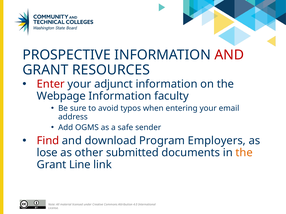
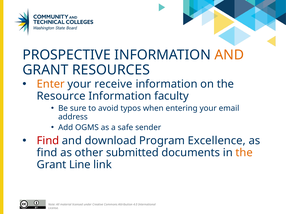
AND at (229, 55) colour: red -> orange
Enter colour: red -> orange
adjunct: adjunct -> receive
Webpage: Webpage -> Resource
Employers: Employers -> Excellence
lose at (47, 153): lose -> find
